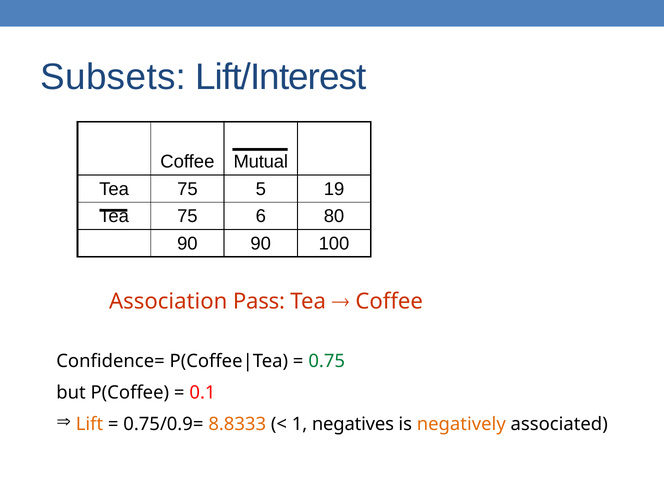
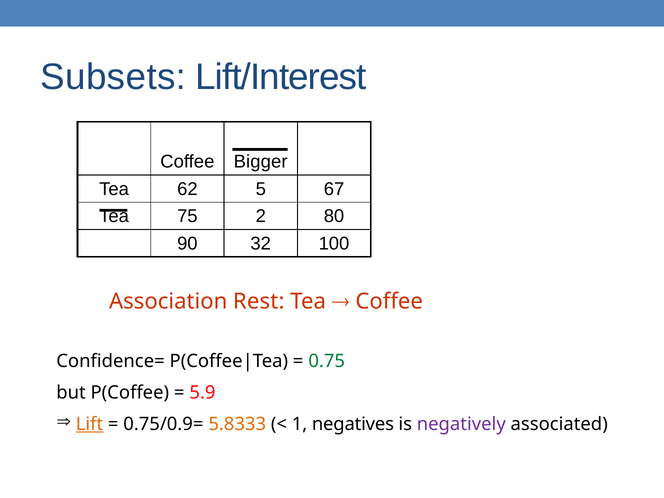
Mutual: Mutual -> Bigger
75 at (187, 189): 75 -> 62
19: 19 -> 67
6: 6 -> 2
90 90: 90 -> 32
Pass: Pass -> Rest
0.1: 0.1 -> 5.9
Lift underline: none -> present
8.8333: 8.8333 -> 5.8333
negatively colour: orange -> purple
